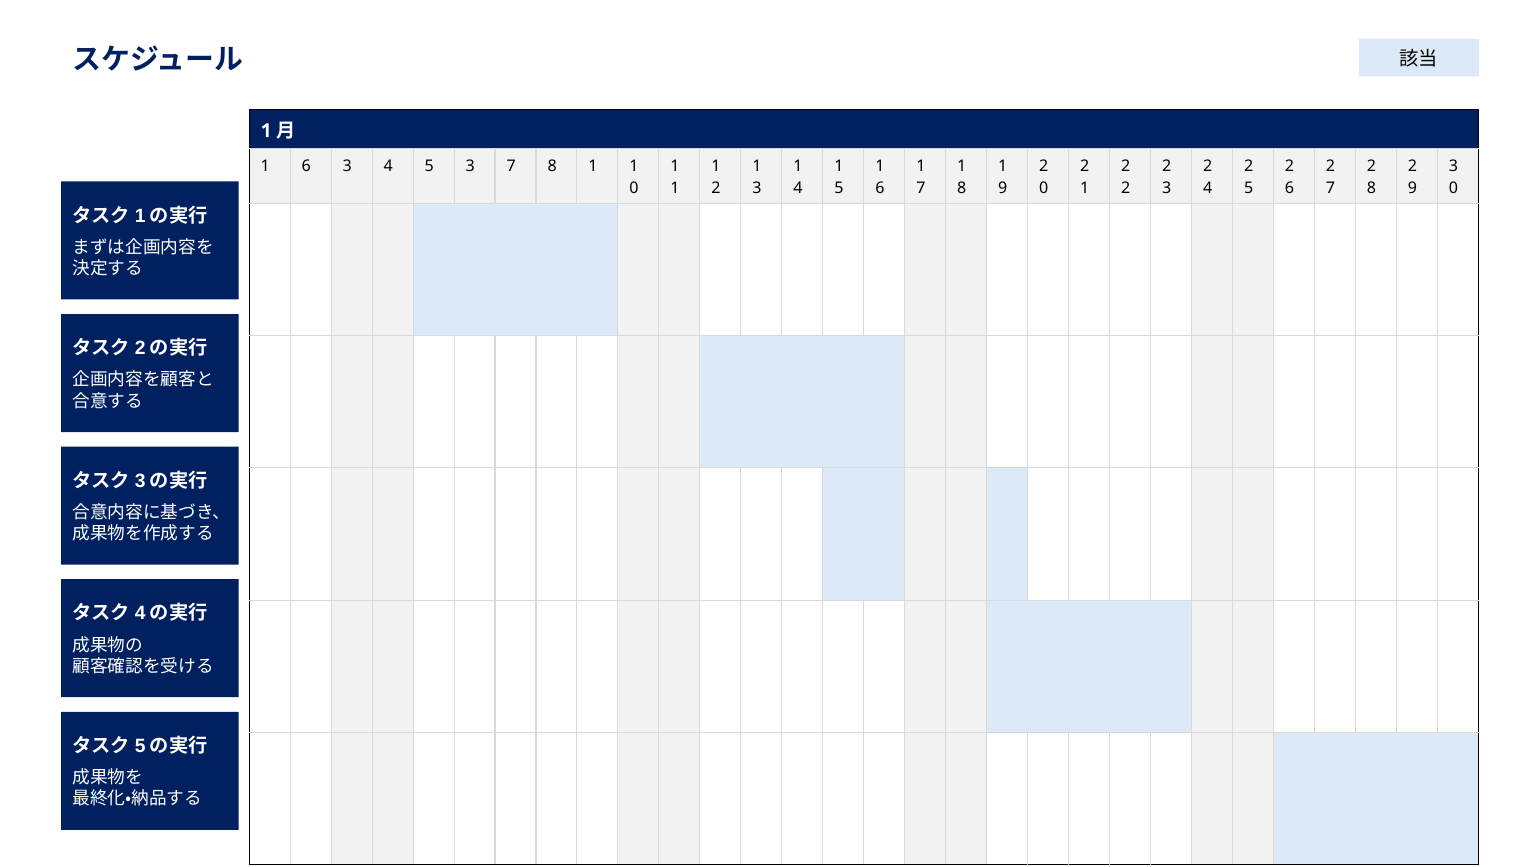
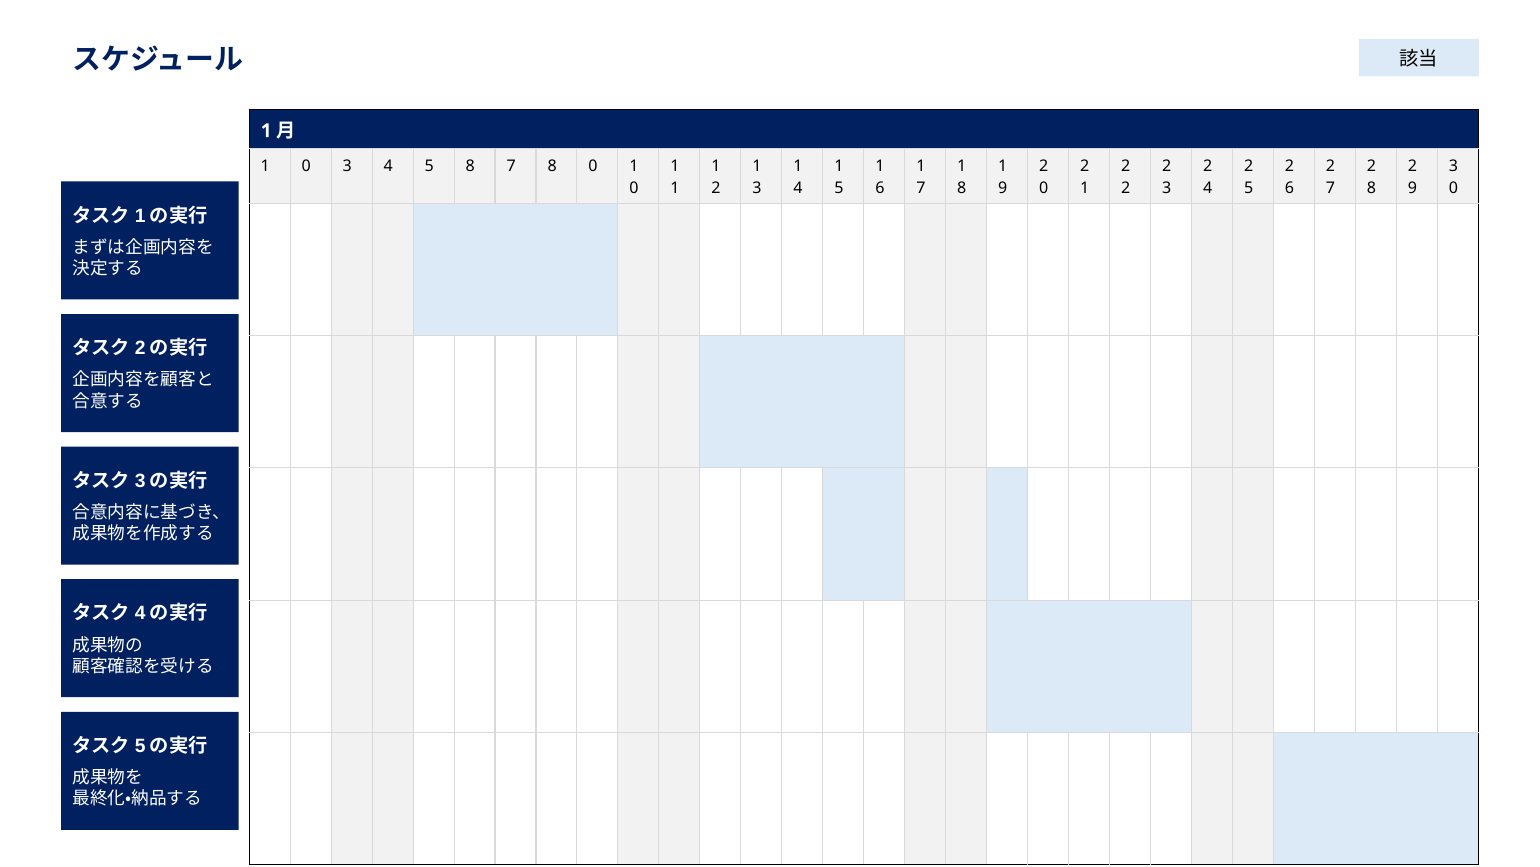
6 at (306, 166): 6 -> 0
5 3: 3 -> 8
7 8 1: 1 -> 0
